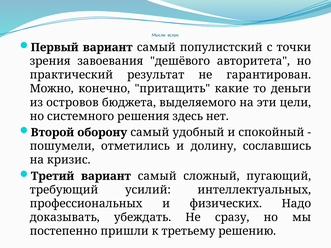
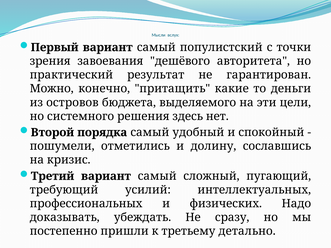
оборону: оборону -> порядка
решению: решению -> детально
